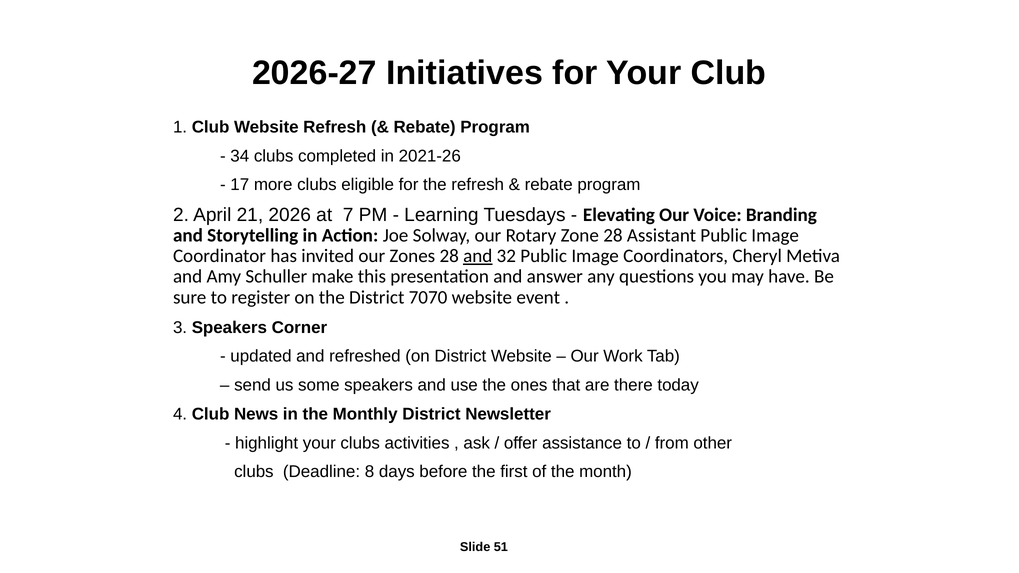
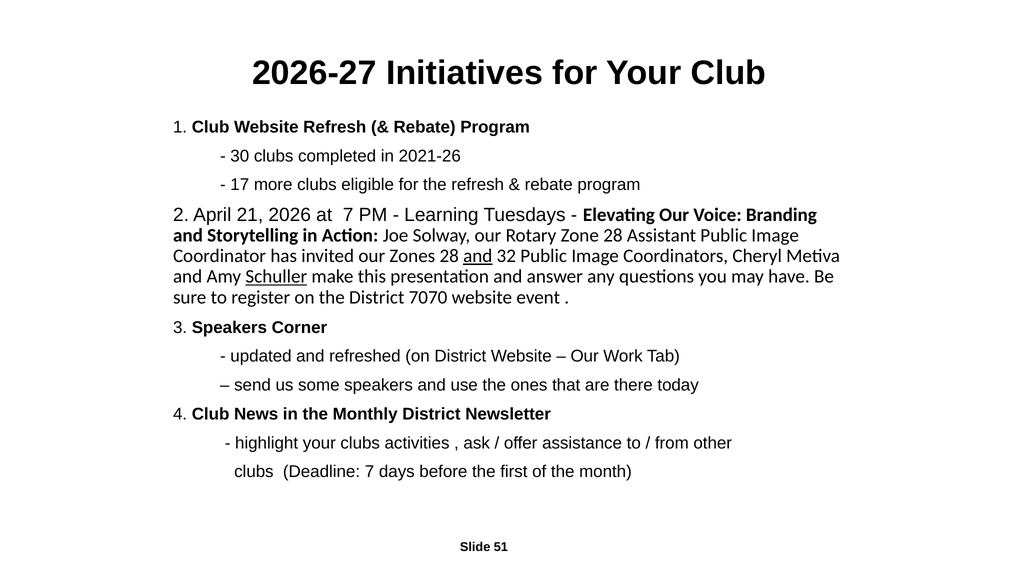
34: 34 -> 30
Schuller underline: none -> present
Deadline 8: 8 -> 7
